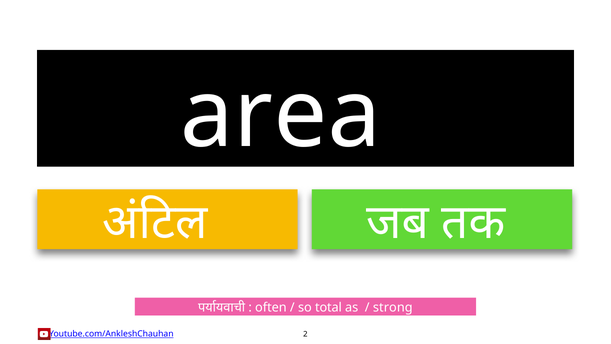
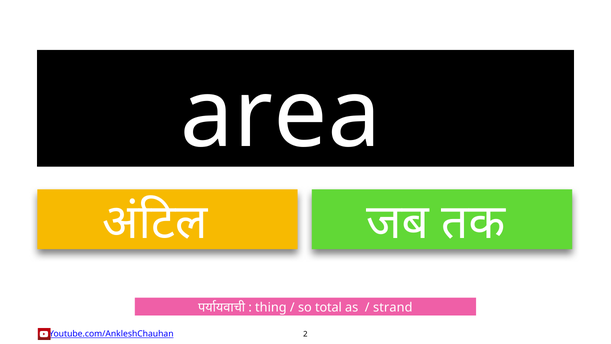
often: often -> thing
strong: strong -> strand
